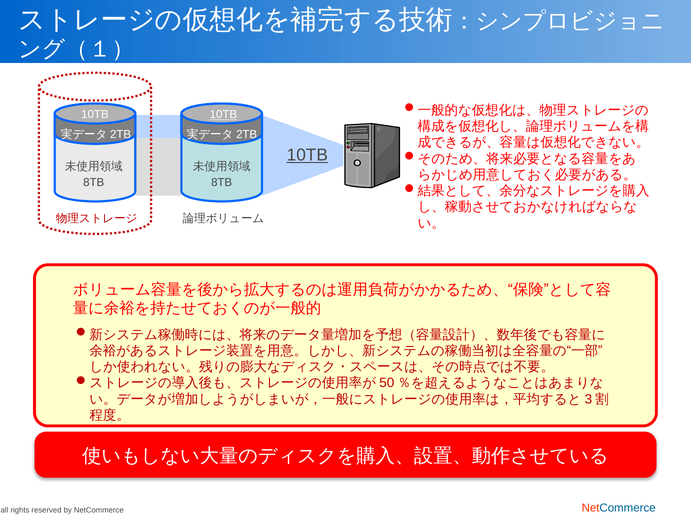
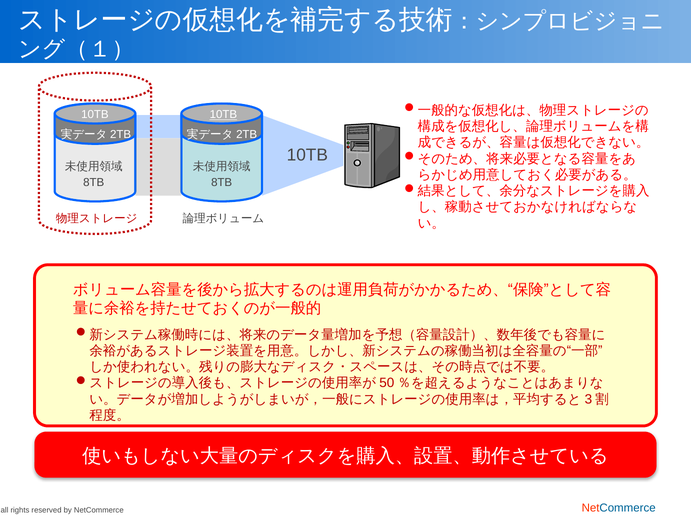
10TB at (307, 155) underline: present -> none
